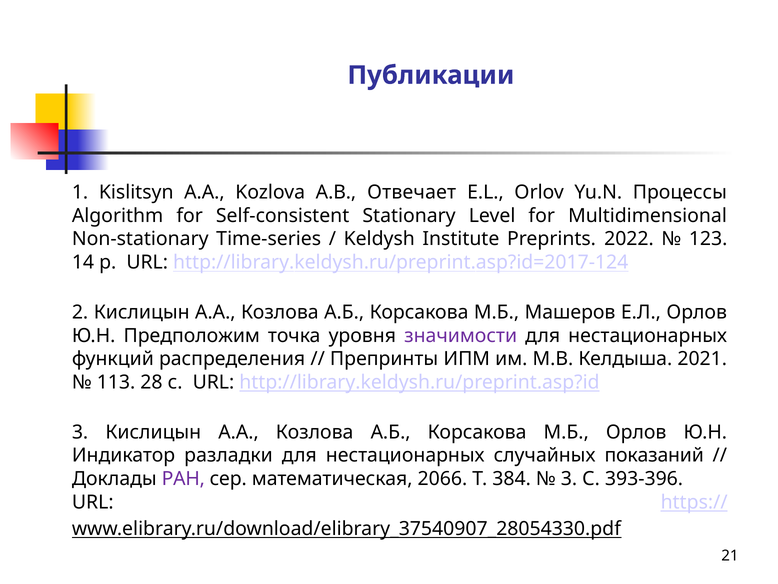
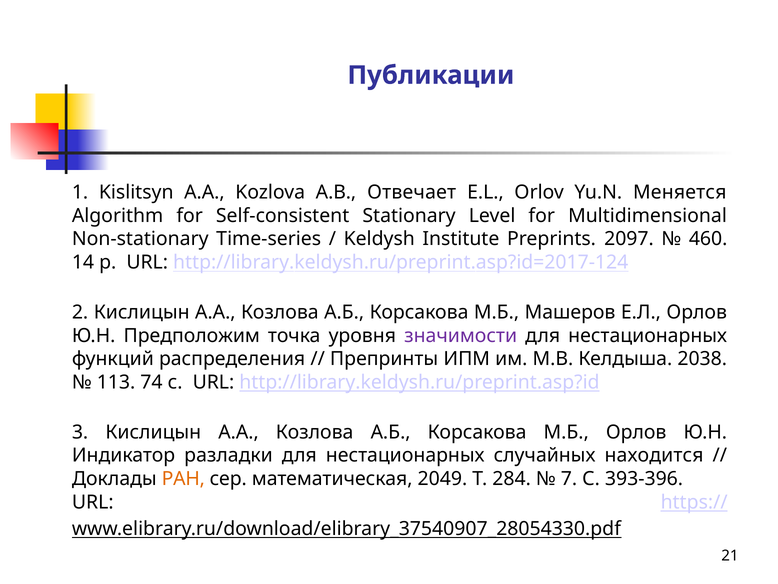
Процессы: Процессы -> Меняется
2022: 2022 -> 2097
123: 123 -> 460
2021: 2021 -> 2038
28: 28 -> 74
показаний: показаний -> находится
РАН colour: purple -> orange
2066: 2066 -> 2049
384: 384 -> 284
3 at (569, 479): 3 -> 7
